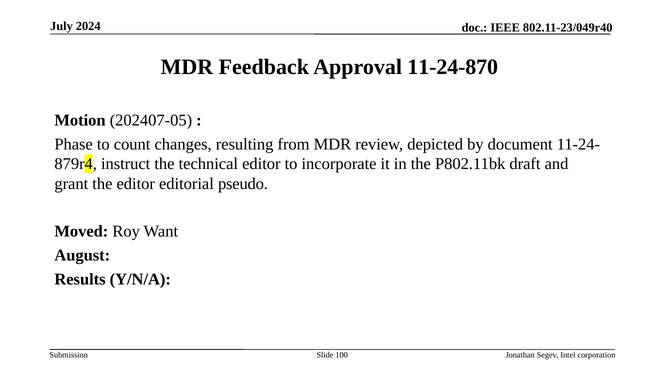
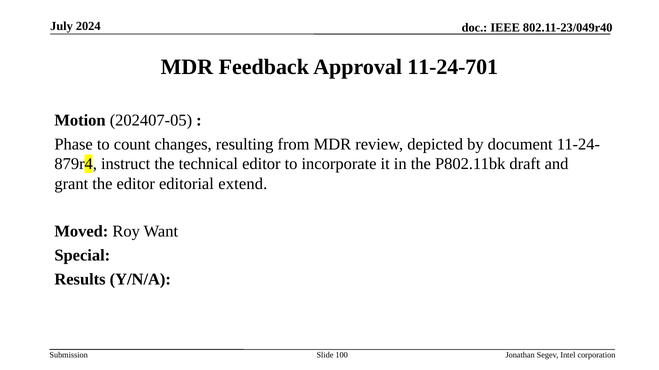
11-24-870: 11-24-870 -> 11-24-701
pseudo: pseudo -> extend
August: August -> Special
